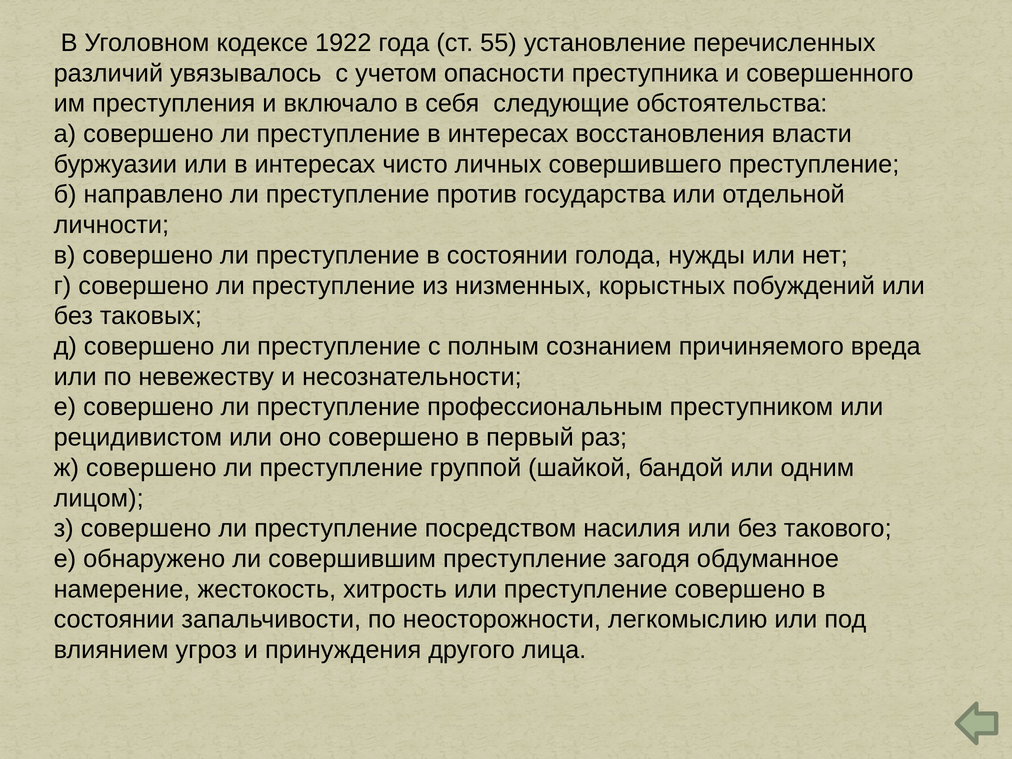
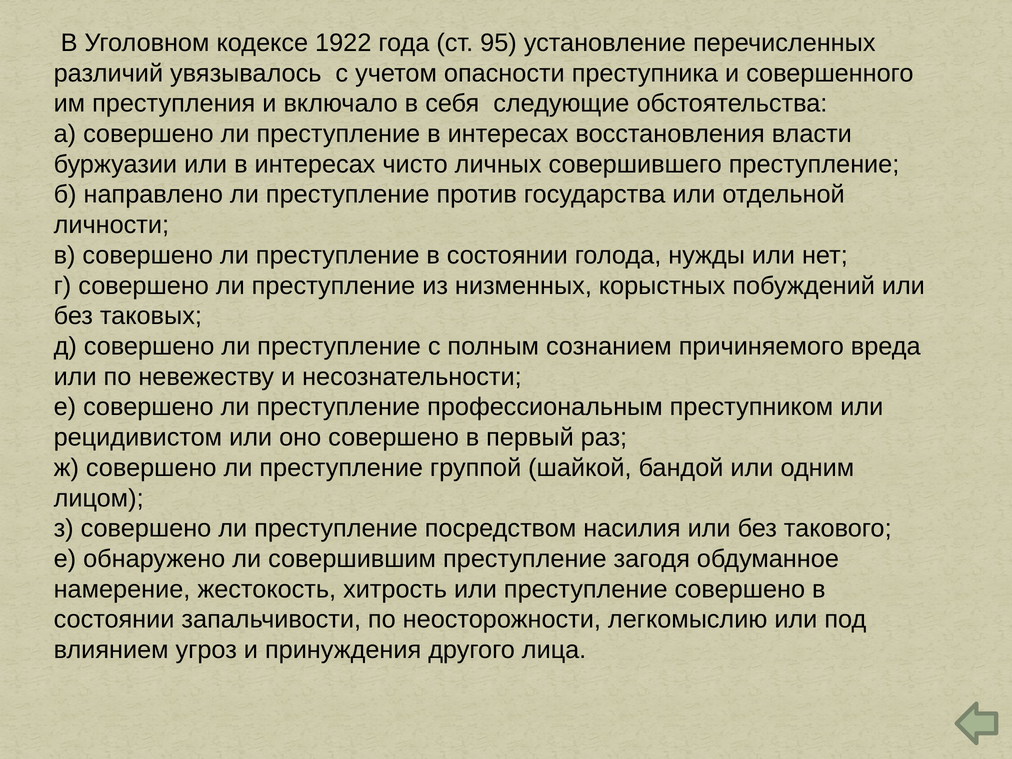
55: 55 -> 95
